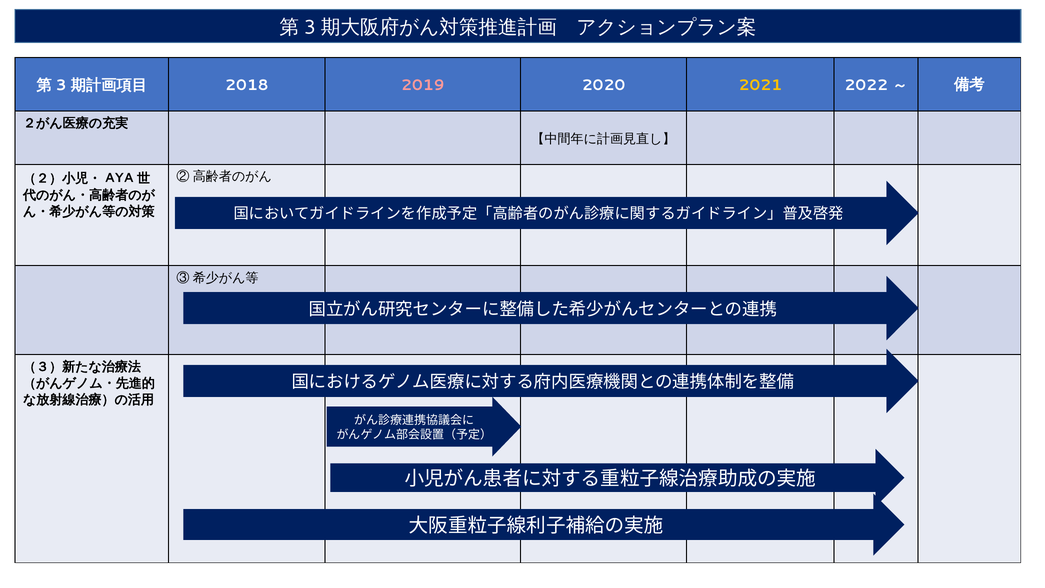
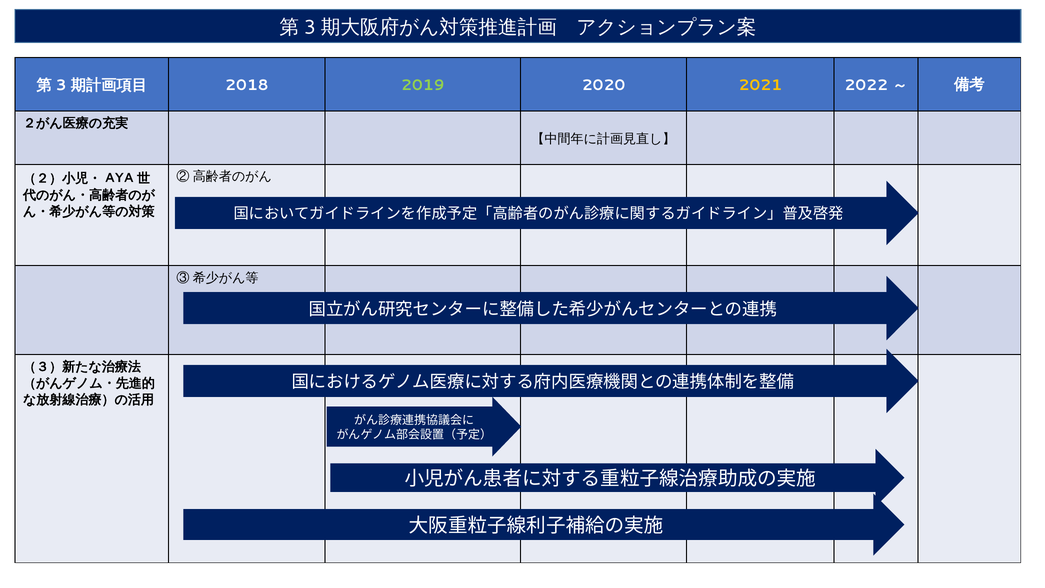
2019 colour: pink -> light green
